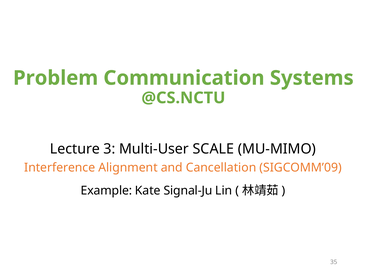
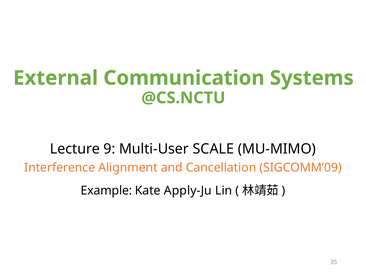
Problem: Problem -> External
3: 3 -> 9
Signal-Ju: Signal-Ju -> Apply-Ju
